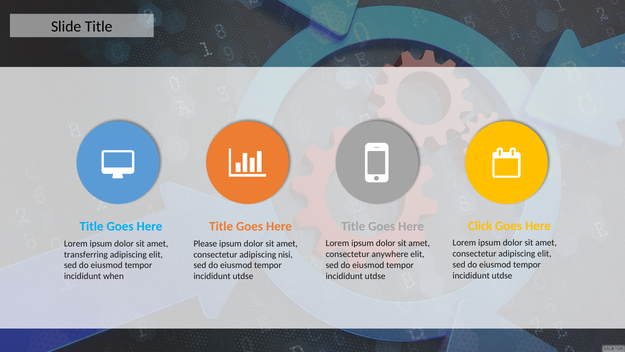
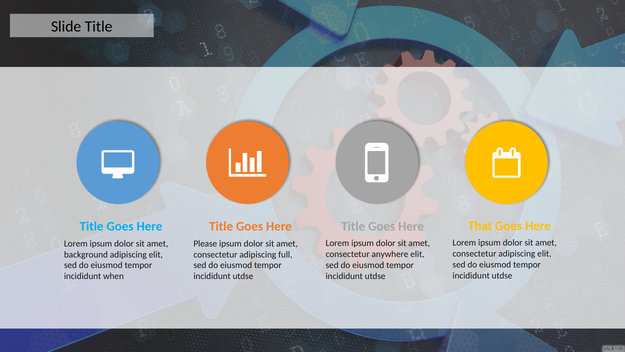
Click: Click -> That
transferring: transferring -> background
nisi: nisi -> full
